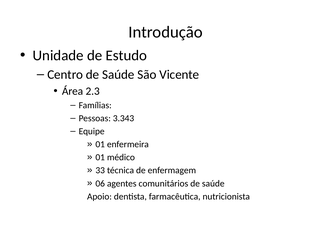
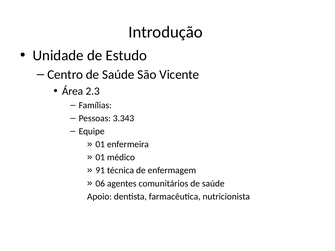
33: 33 -> 91
